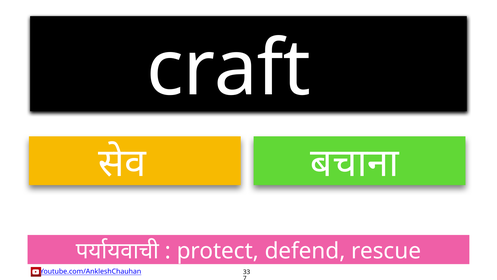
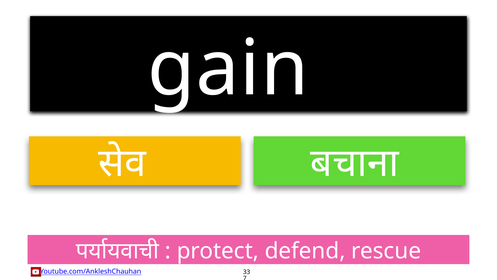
craft: craft -> gain
